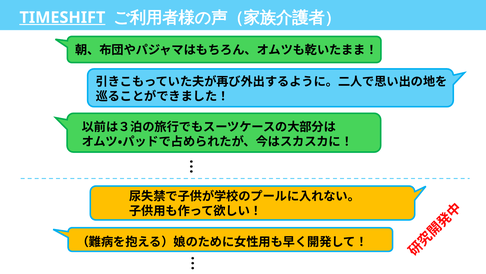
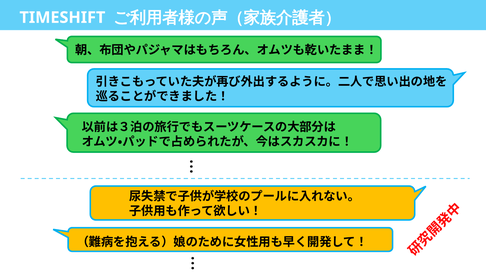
TIMESHIFT underline: present -> none
